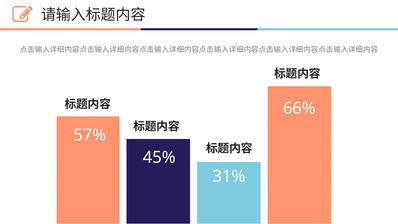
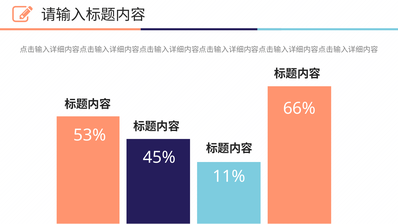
57%: 57% -> 53%
31%: 31% -> 11%
